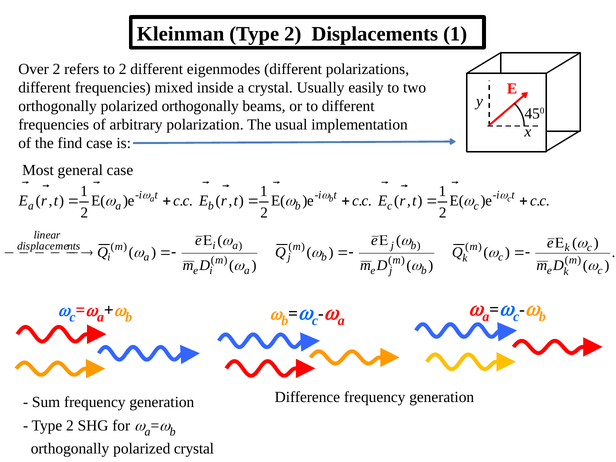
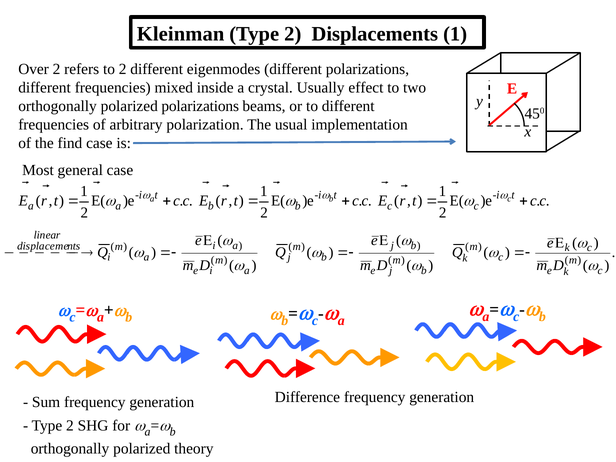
easily: easily -> effect
polarized orthogonally: orthogonally -> polarizations
polarized crystal: crystal -> theory
